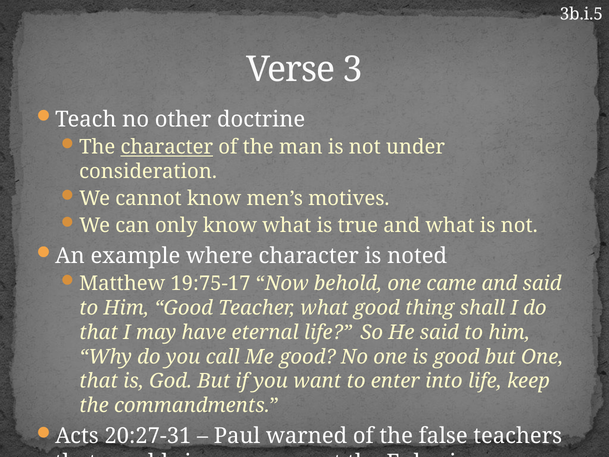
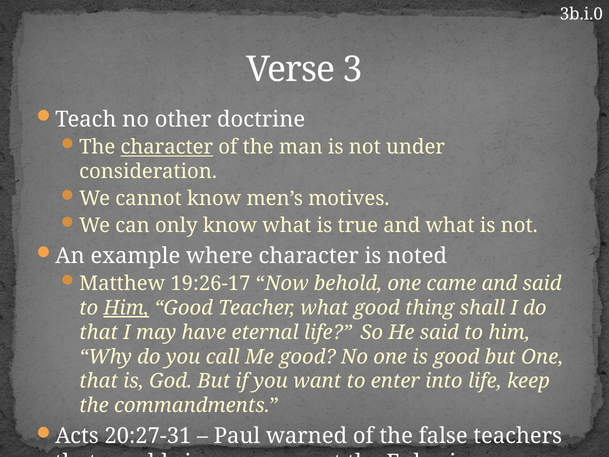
3b.i.5: 3b.i.5 -> 3b.i.0
19:75-17: 19:75-17 -> 19:26-17
Him at (126, 308) underline: none -> present
